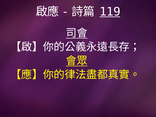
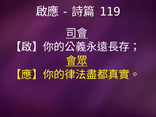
119 underline: present -> none
